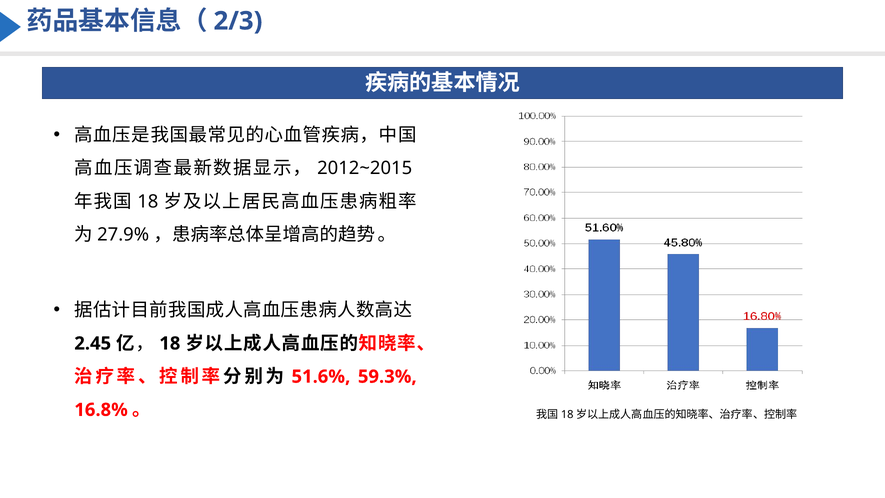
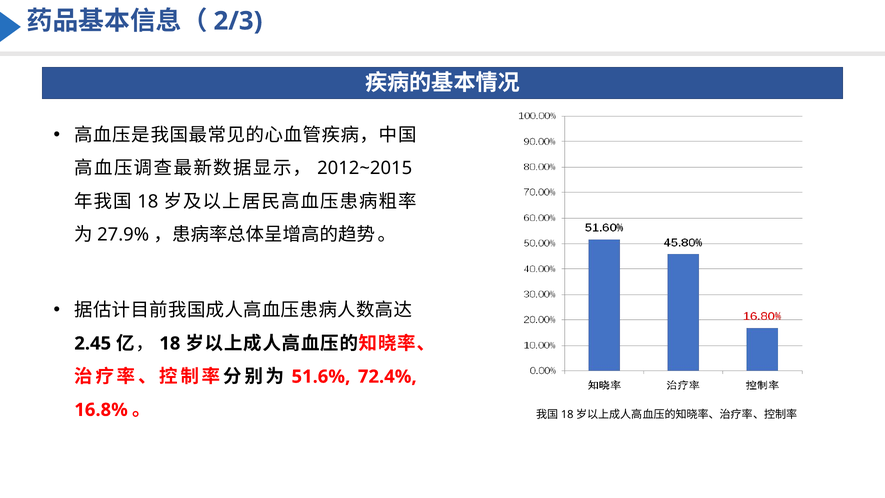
59.3%: 59.3% -> 72.4%
